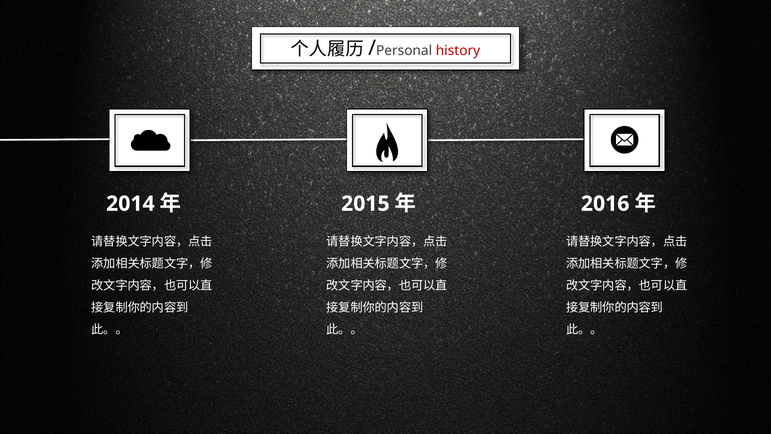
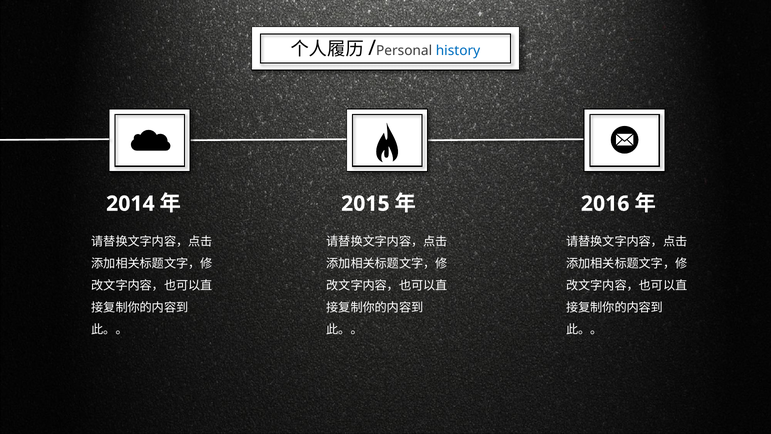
history colour: red -> blue
